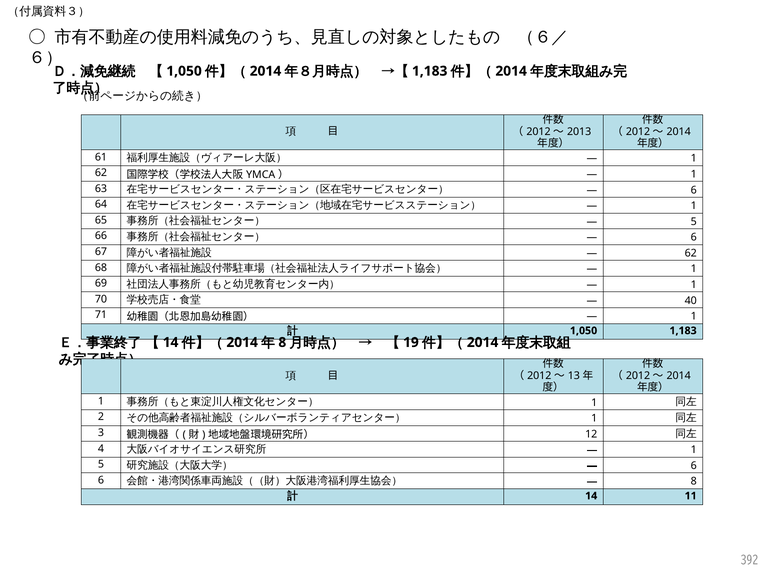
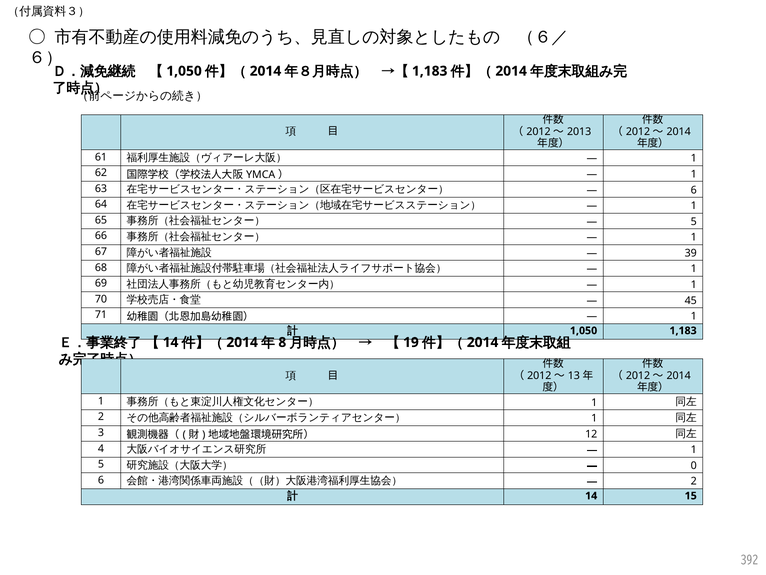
6 at (694, 237): 6 -> 1
62 at (691, 253): 62 -> 39
40: 40 -> 45
6 at (694, 465): 6 -> 0
8 at (694, 481): 8 -> 2
11: 11 -> 15
